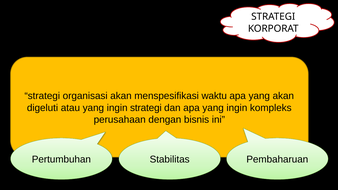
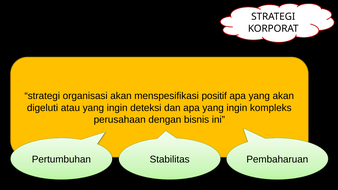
waktu: waktu -> positif
ingin strategi: strategi -> deteksi
